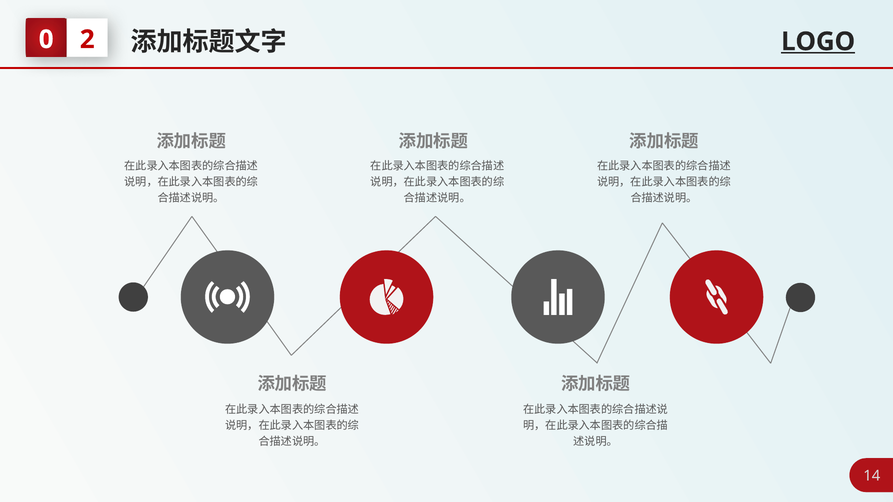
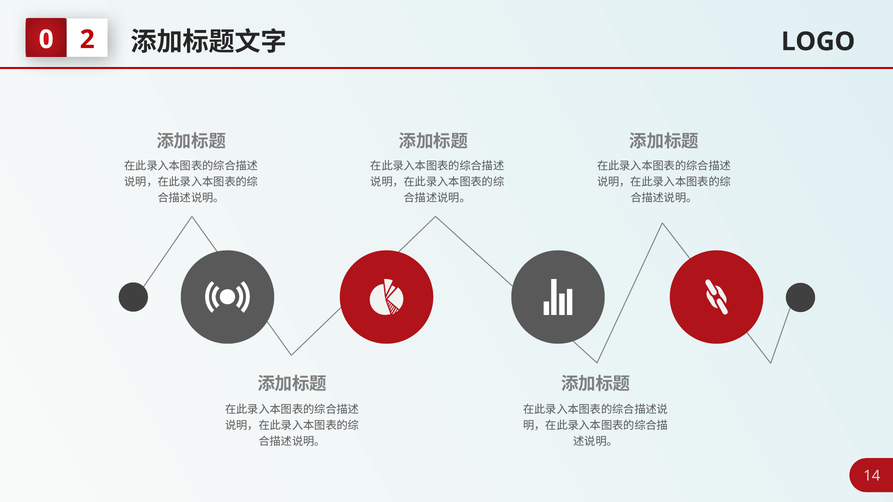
LOGO underline: present -> none
